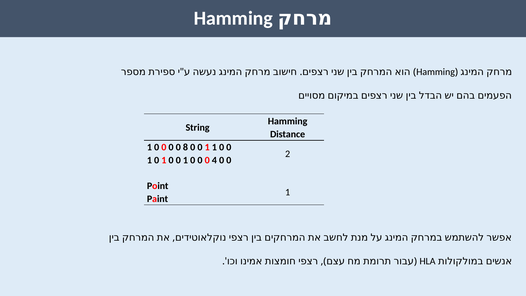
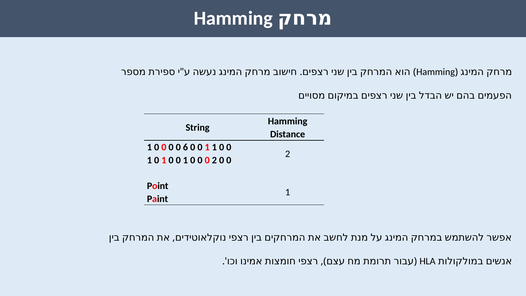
8: 8 -> 6
0 0 0 4: 4 -> 2
